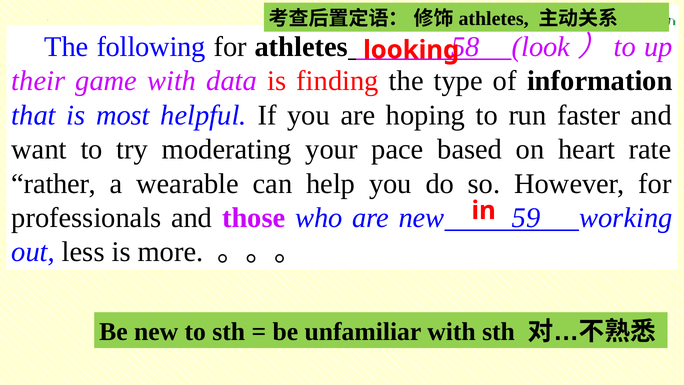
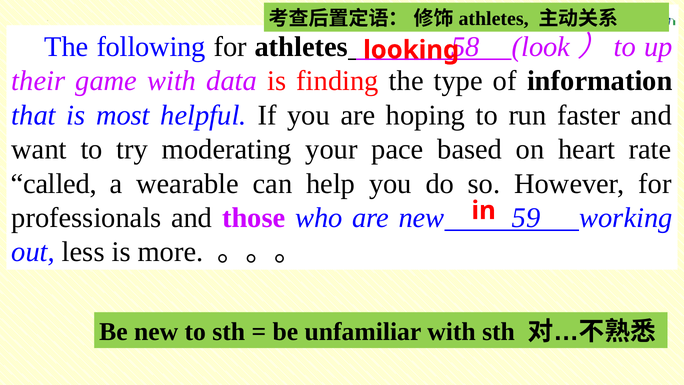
rather: rather -> called
